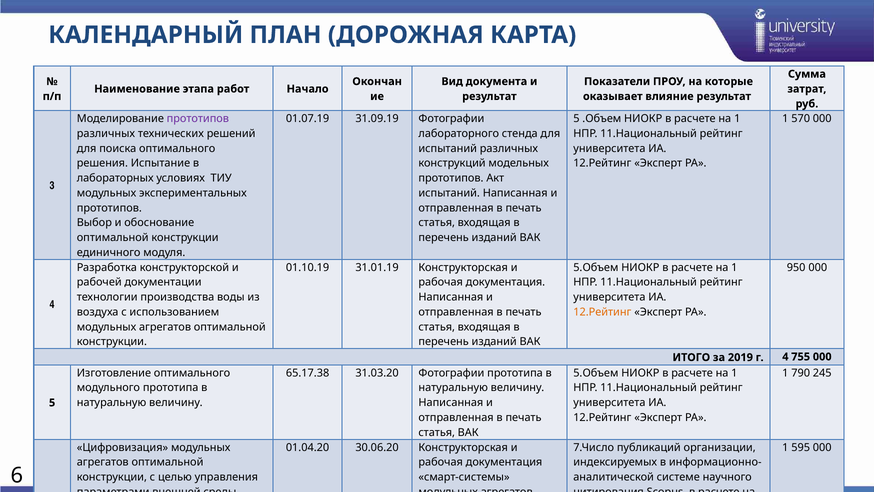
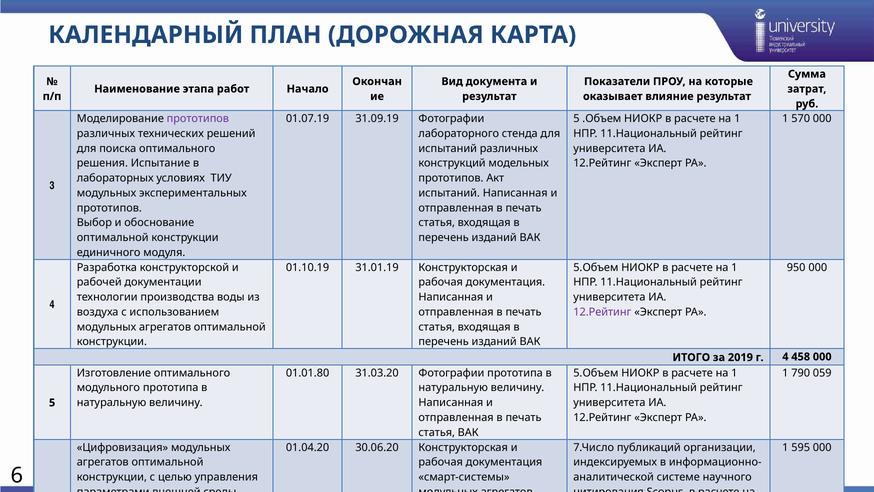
12.Рейтинг at (602, 312) colour: orange -> purple
755: 755 -> 458
65.17.38: 65.17.38 -> 01.01.80
245: 245 -> 059
